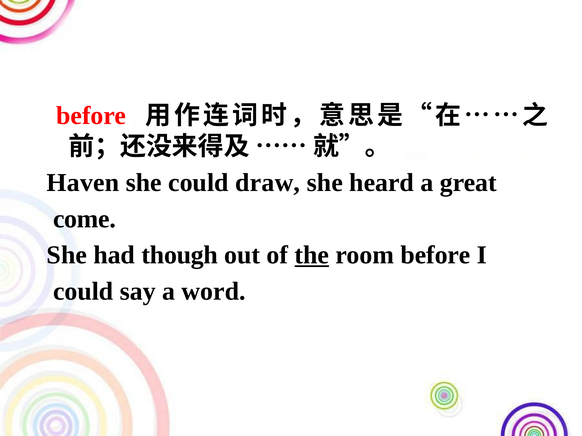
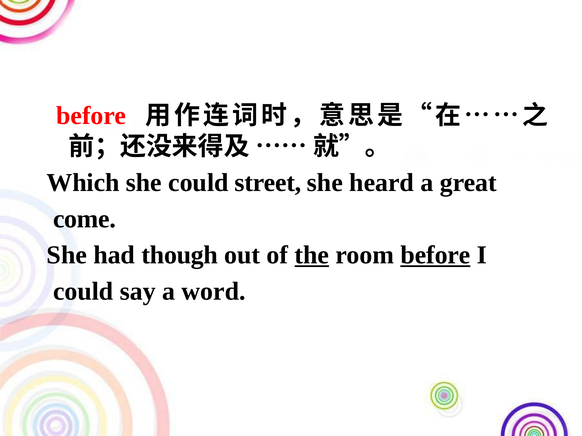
Haven: Haven -> Which
draw: draw -> street
before at (435, 255) underline: none -> present
